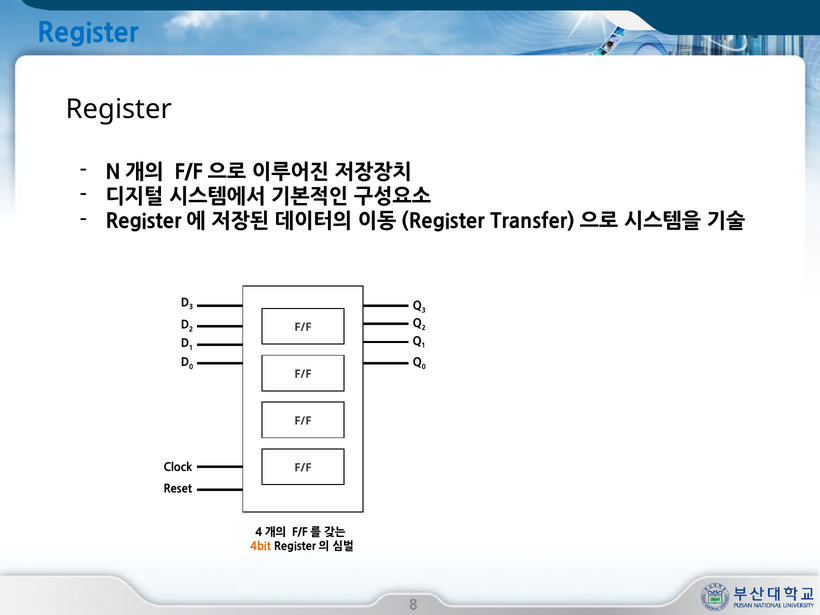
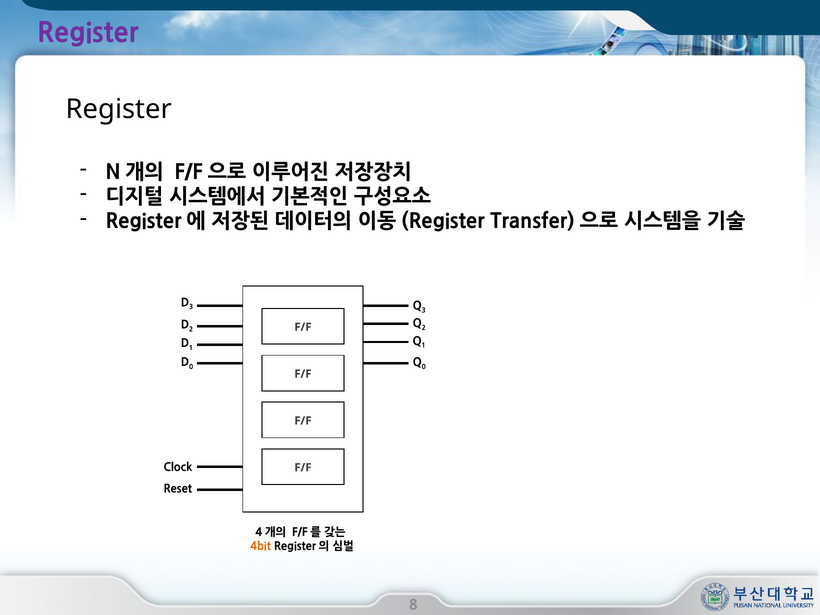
Register at (88, 33) colour: blue -> purple
